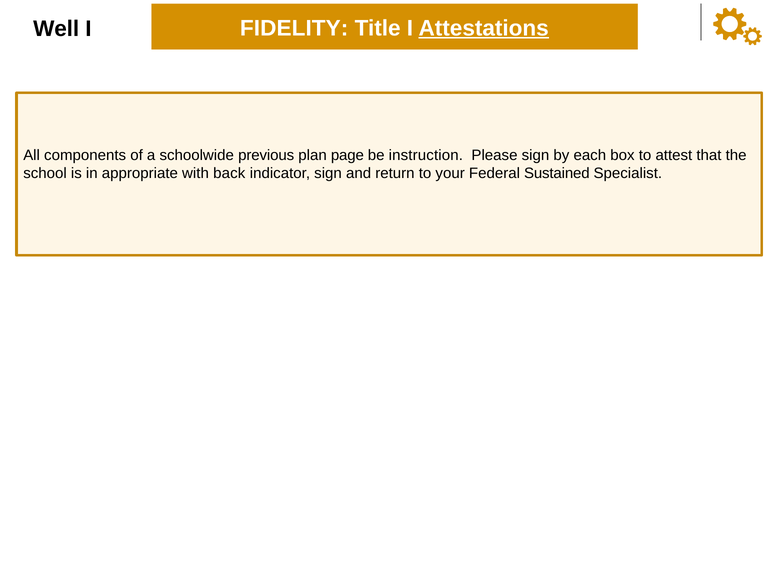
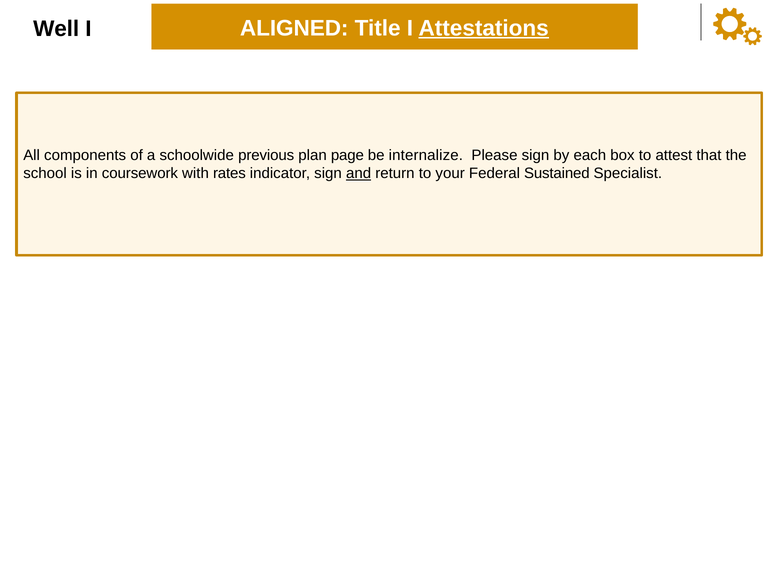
FIDELITY: FIDELITY -> ALIGNED
instruction: instruction -> internalize
appropriate: appropriate -> coursework
back: back -> rates
and underline: none -> present
